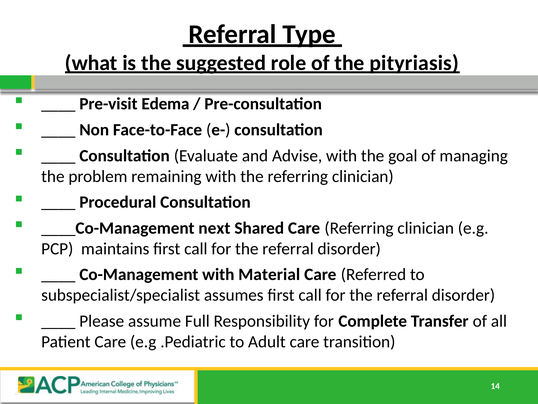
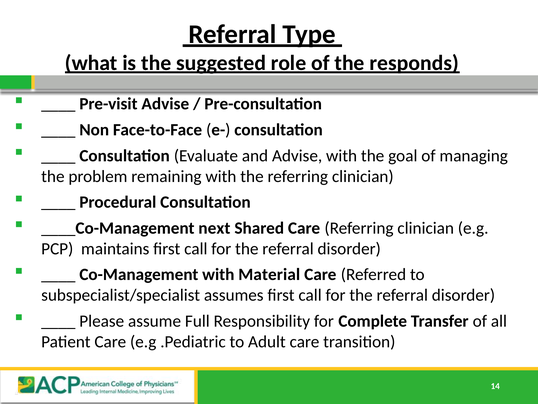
pityriasis: pityriasis -> responds
Pre-visit Edema: Edema -> Advise
